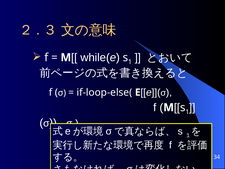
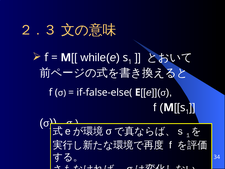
if-loop-else(: if-loop-else( -> if-false-else(
